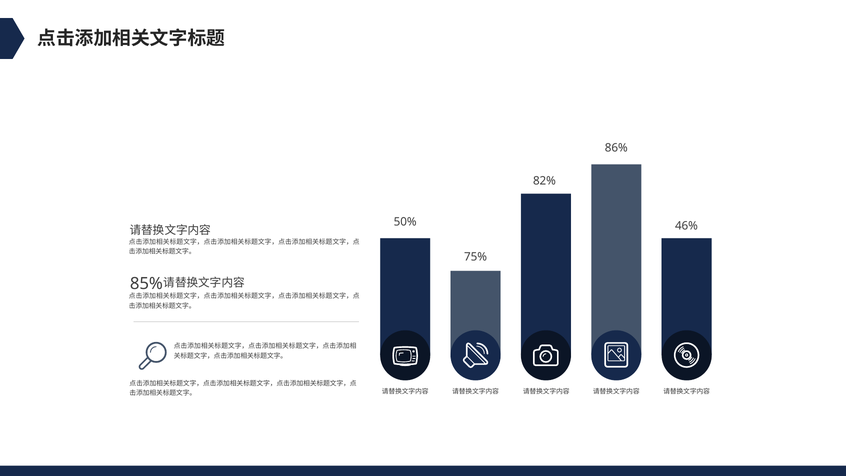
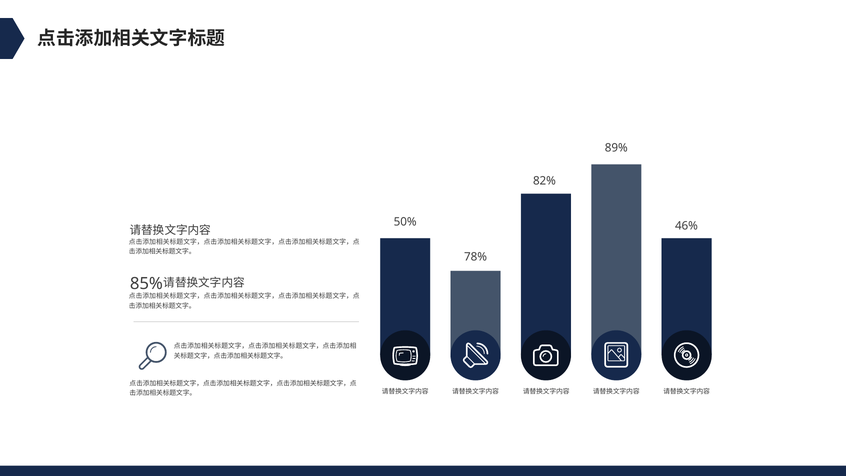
86%: 86% -> 89%
75%: 75% -> 78%
